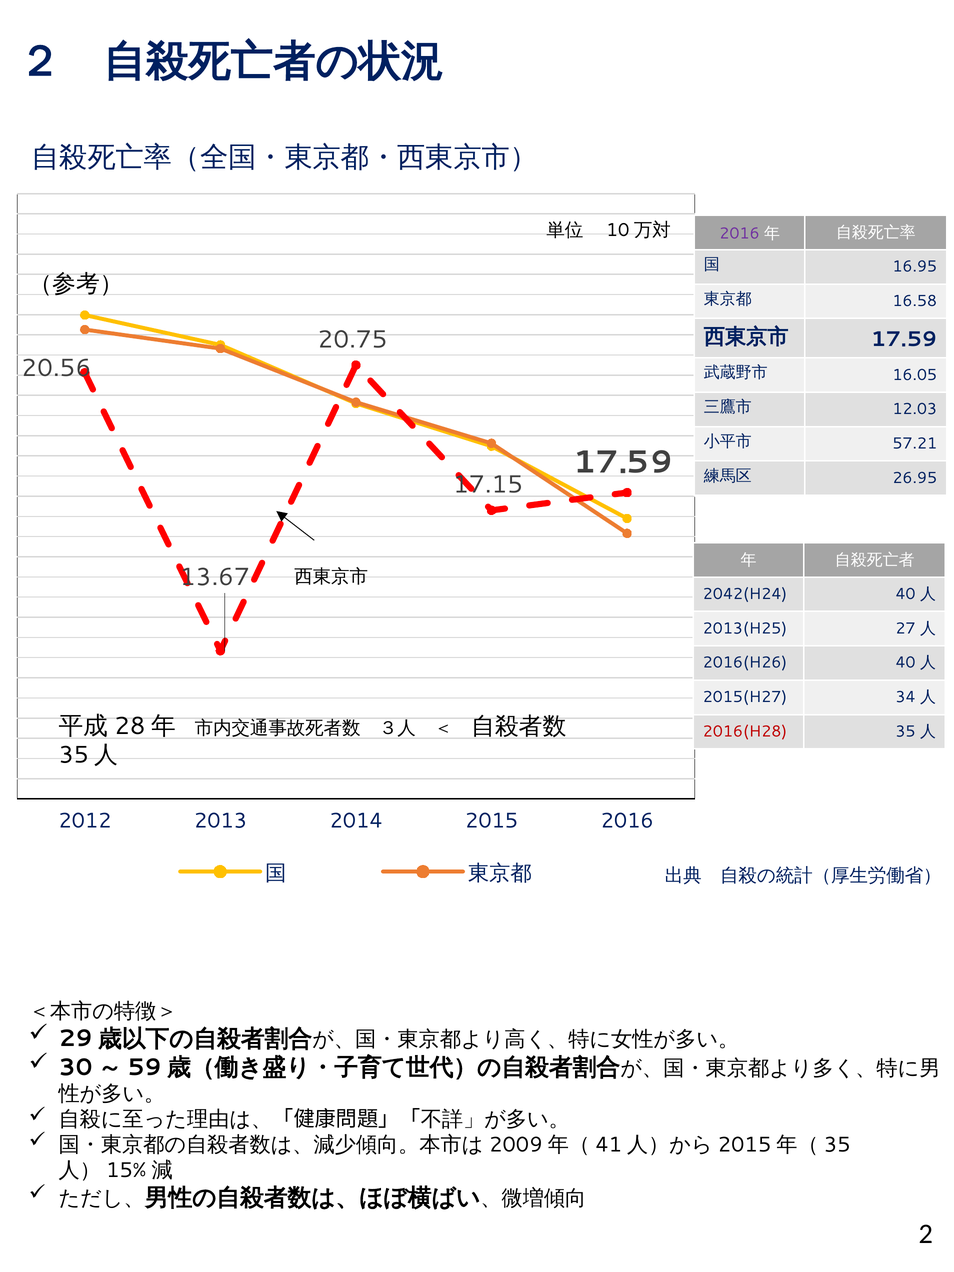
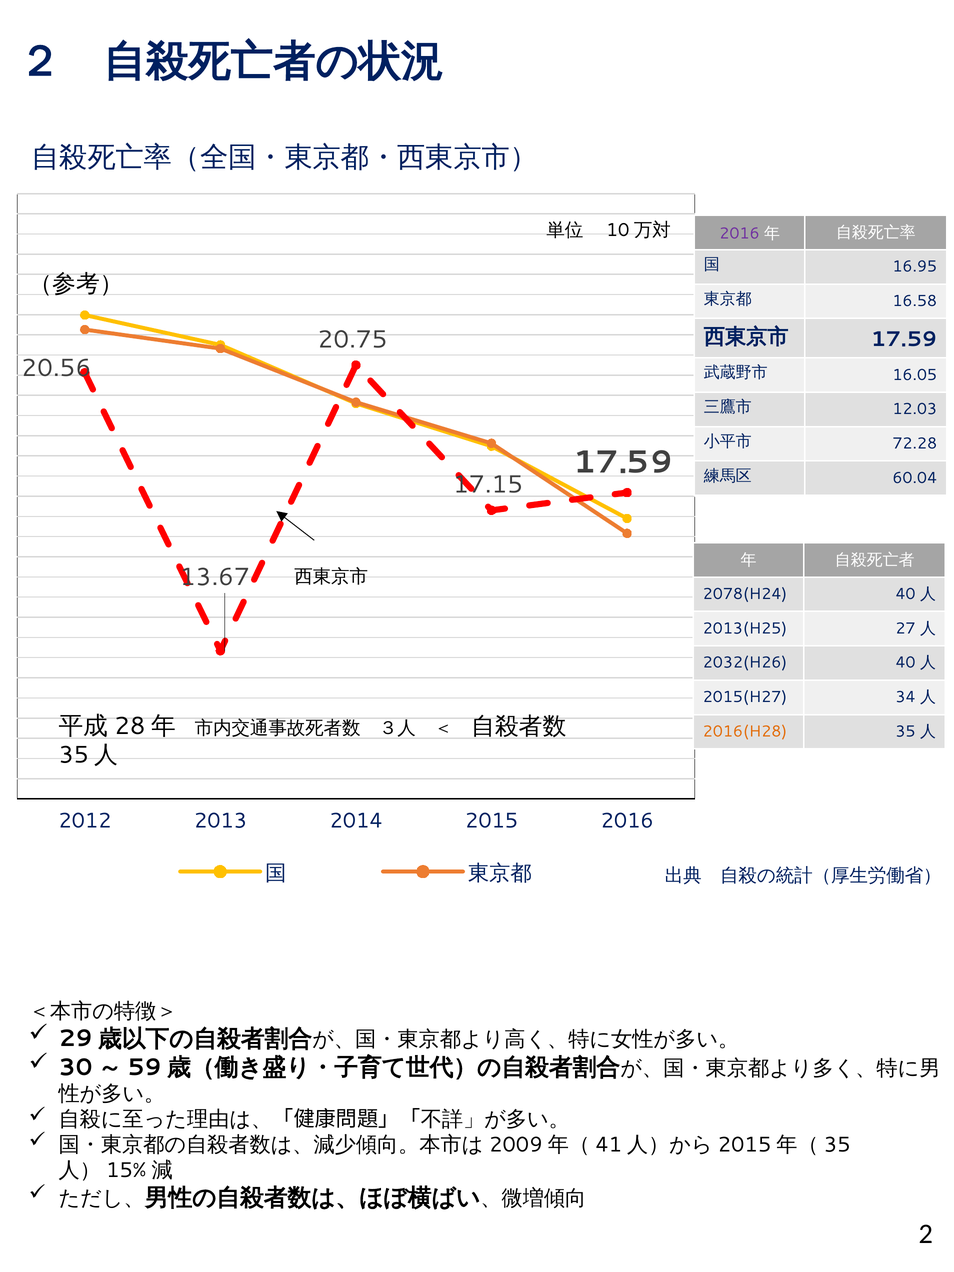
57.21: 57.21 -> 72.28
26.95: 26.95 -> 60.04
2042(H24: 2042(H24 -> 2078(H24
2016(H26: 2016(H26 -> 2032(H26
2016(H28 colour: red -> orange
